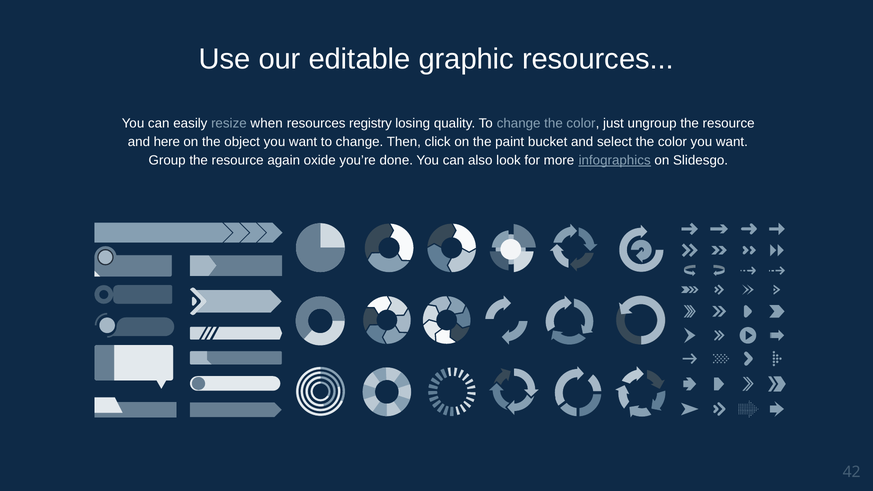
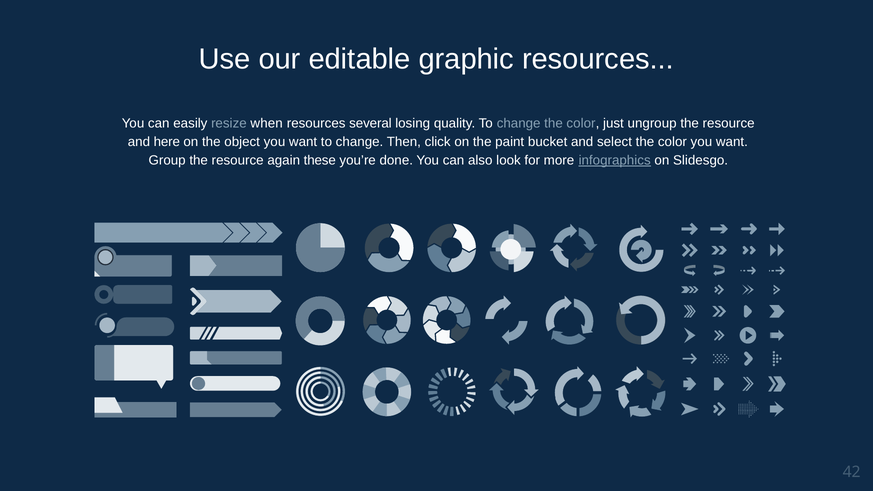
registry: registry -> several
oxide: oxide -> these
